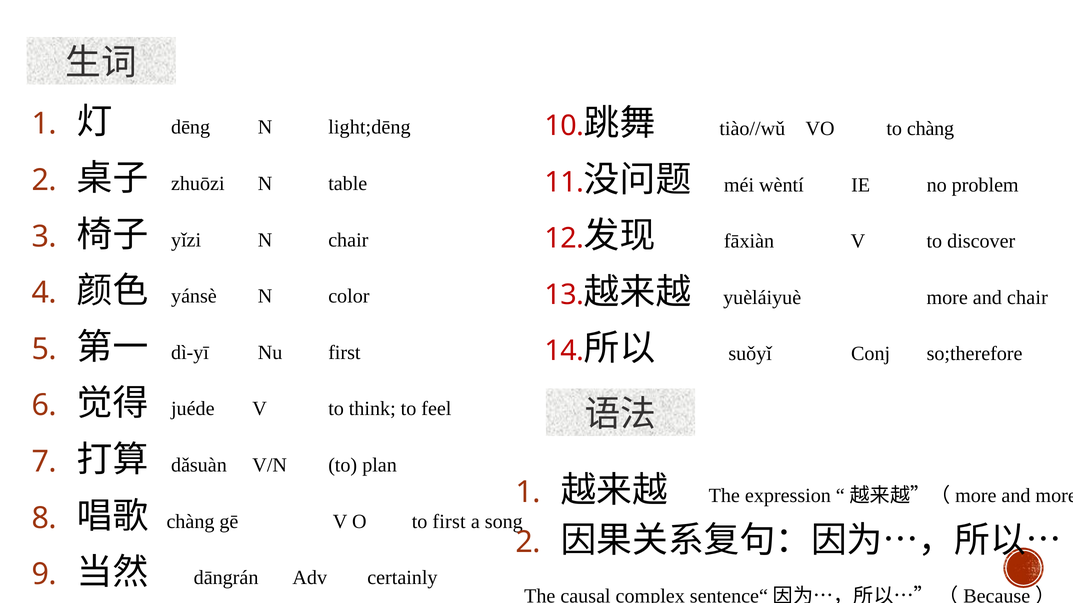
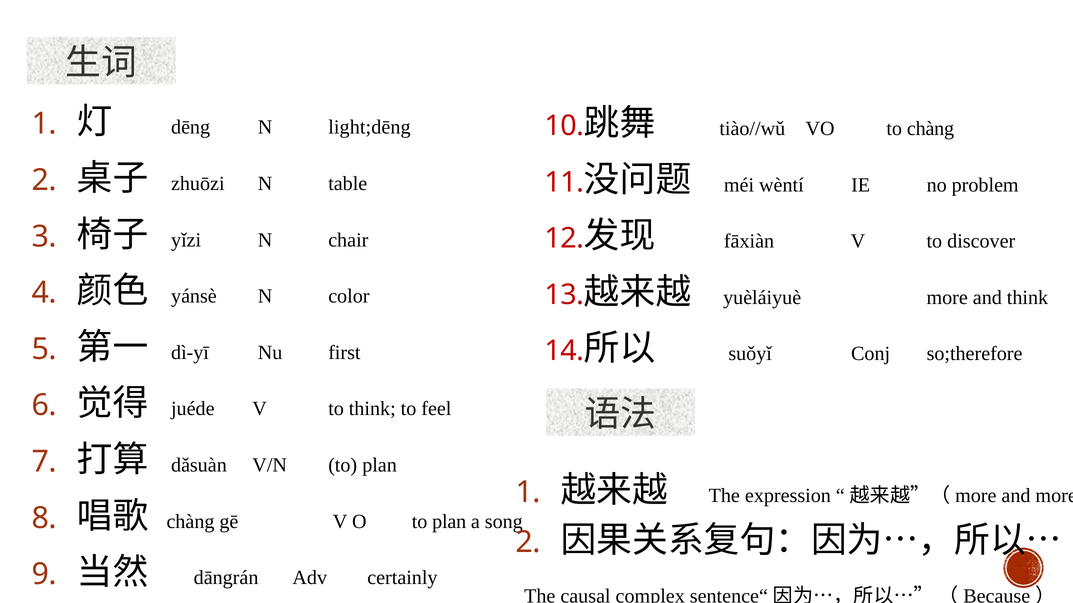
and chair: chair -> think
O to first: first -> plan
